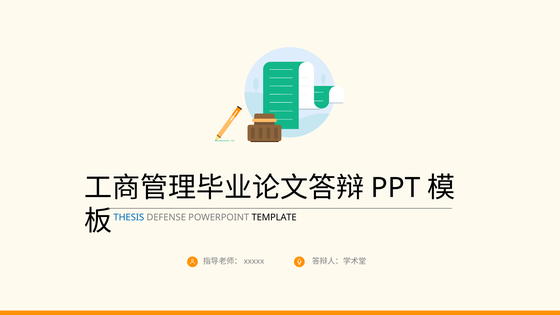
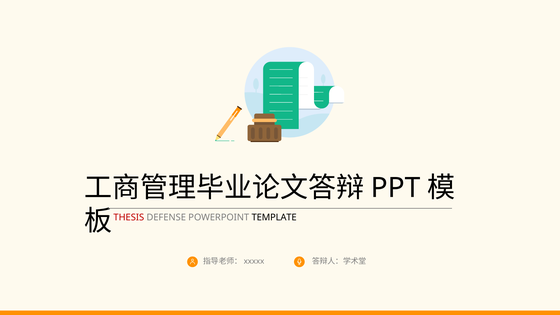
THESIS colour: blue -> red
